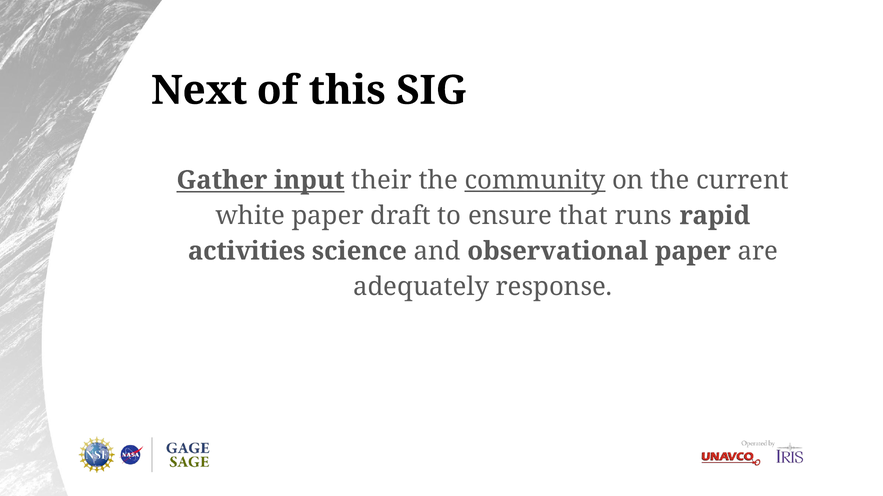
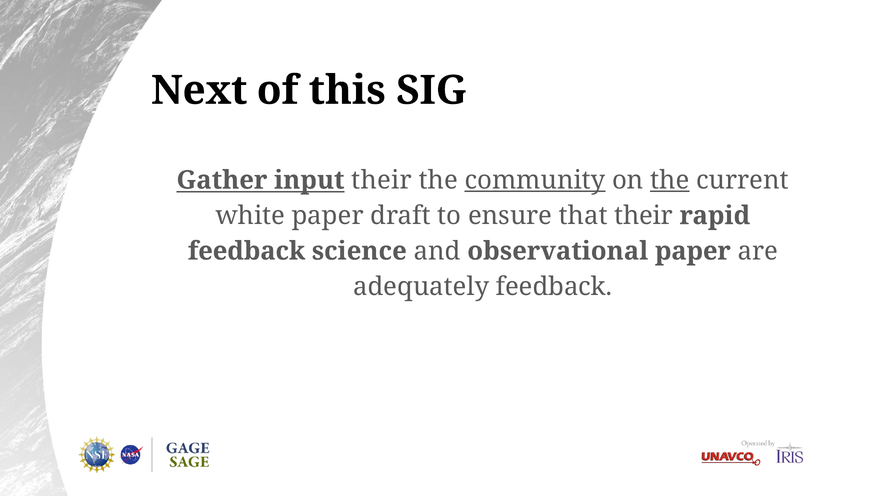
the at (670, 180) underline: none -> present
that runs: runs -> their
activities at (247, 251): activities -> feedback
adequately response: response -> feedback
